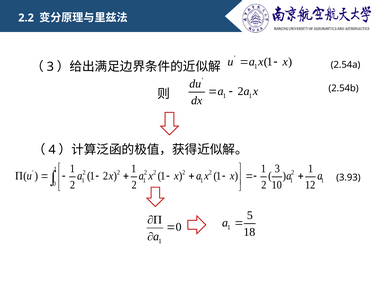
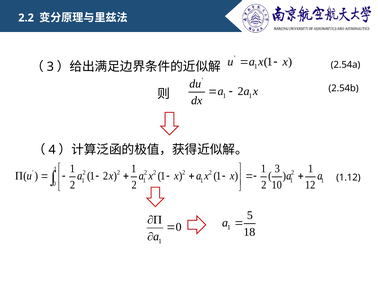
3.93: 3.93 -> 1.12
